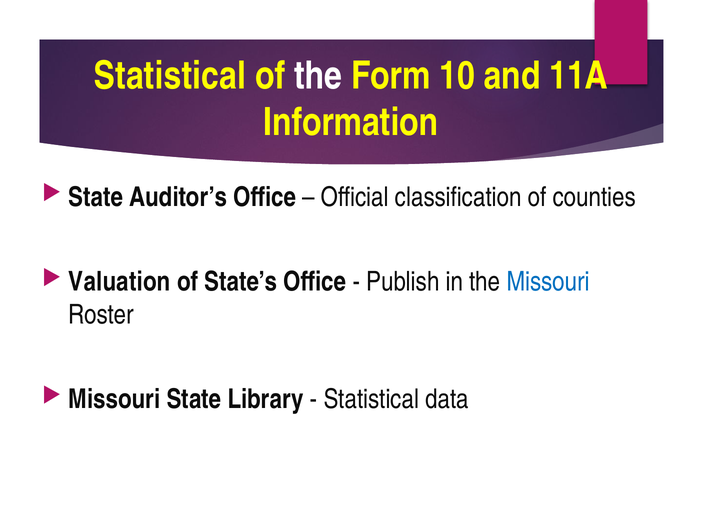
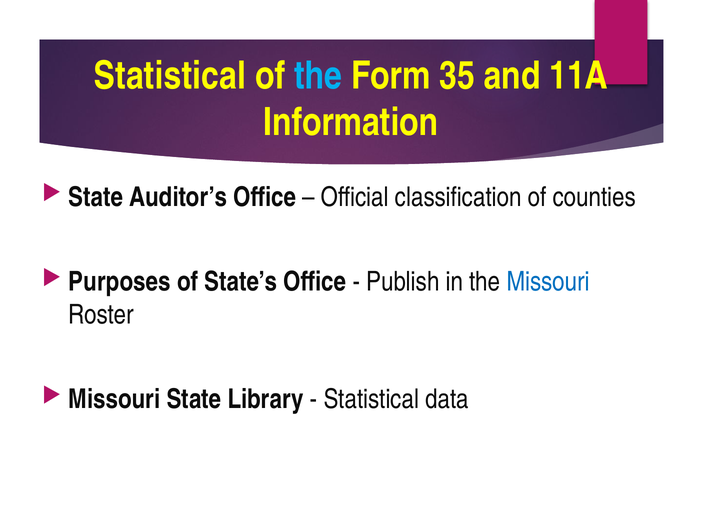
the at (318, 76) colour: white -> light blue
10: 10 -> 35
Valuation: Valuation -> Purposes
